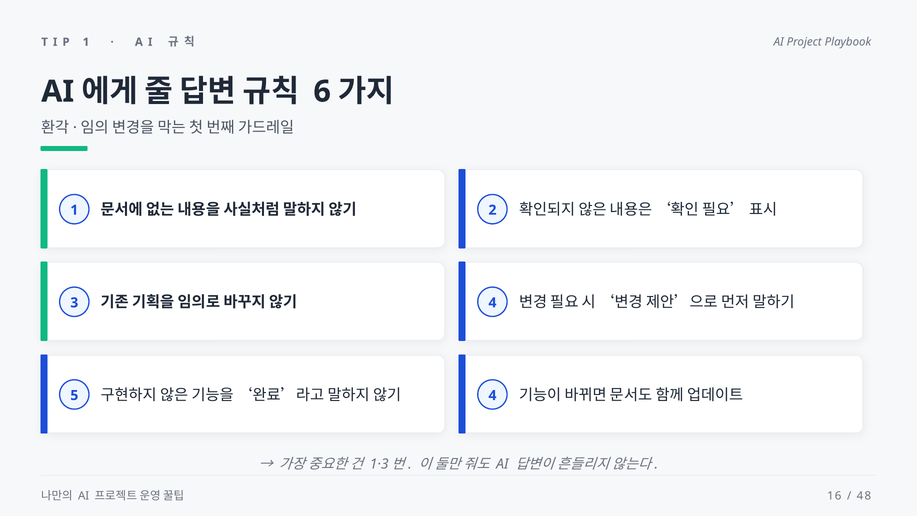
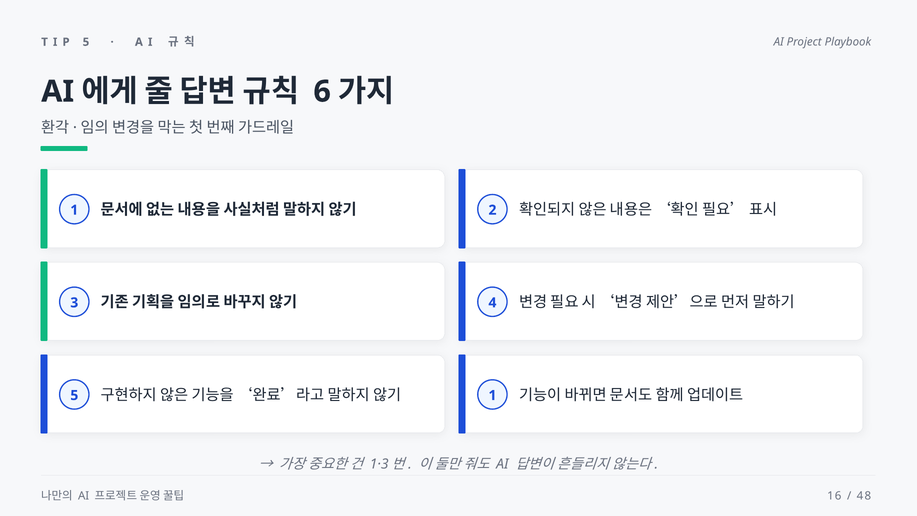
1 at (86, 42): 1 -> 5
4 at (492, 395): 4 -> 1
